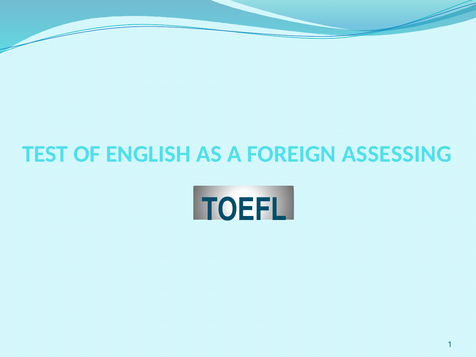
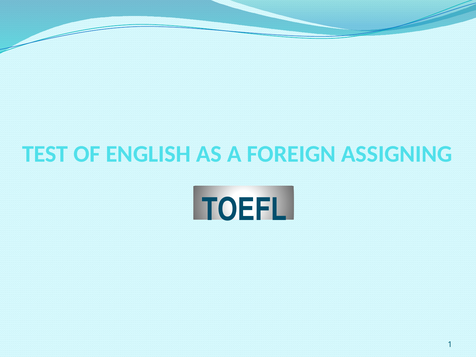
ASSESSING: ASSESSING -> ASSIGNING
